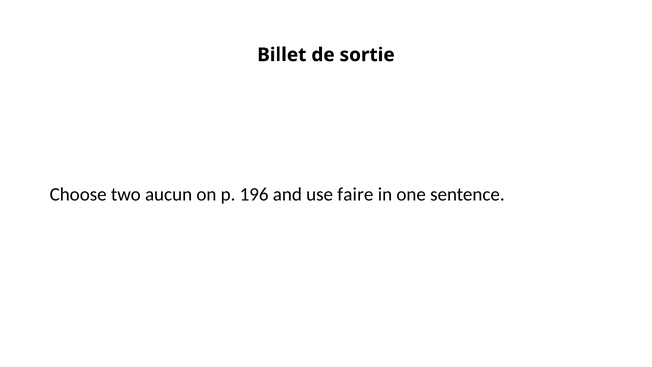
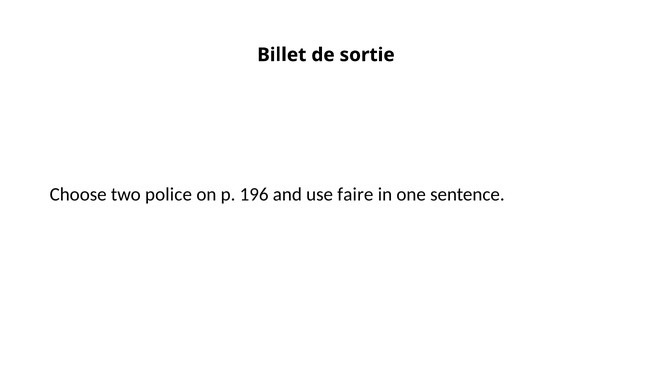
aucun: aucun -> police
